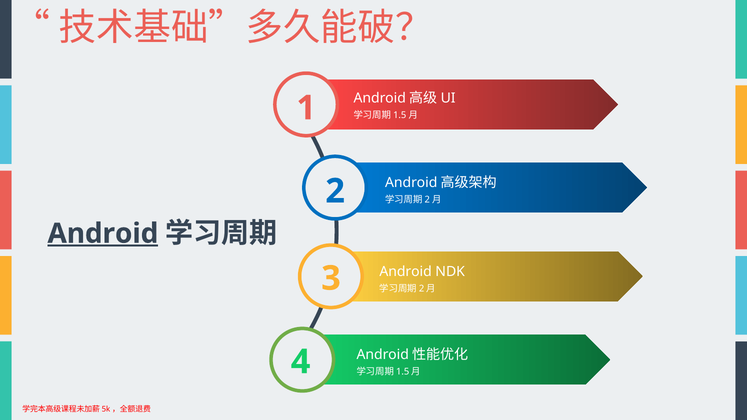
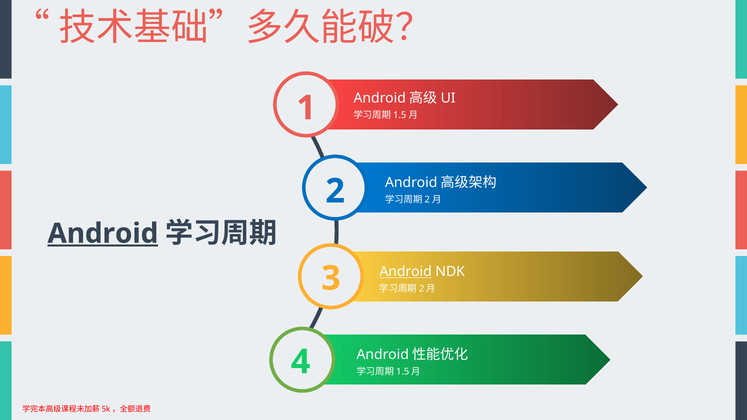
Android at (406, 272) underline: none -> present
